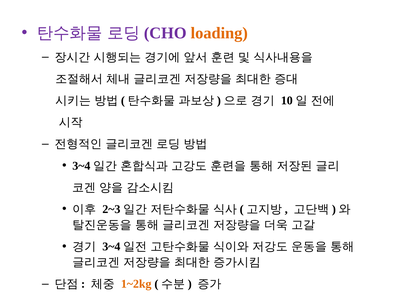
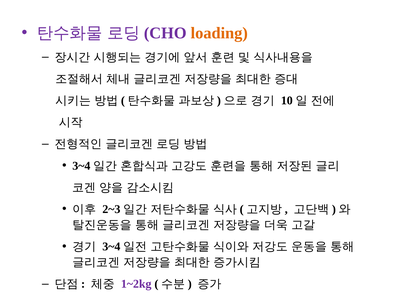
1~2kg colour: orange -> purple
